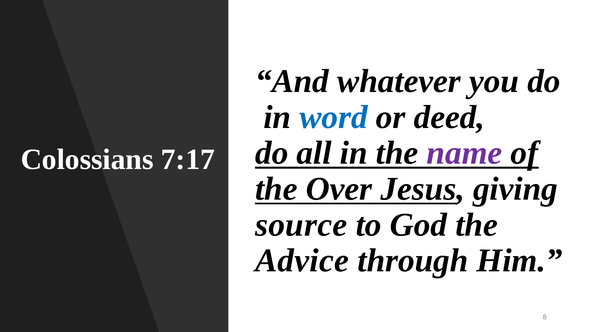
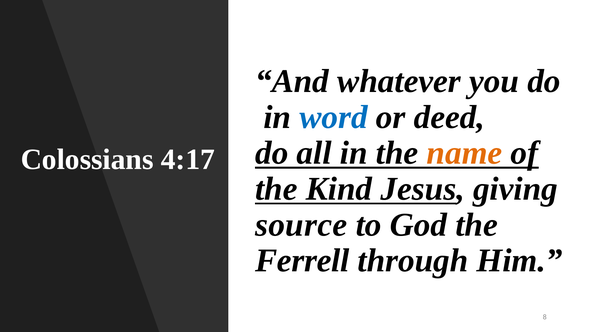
name colour: purple -> orange
7:17: 7:17 -> 4:17
Over: Over -> Kind
Advice: Advice -> Ferrell
